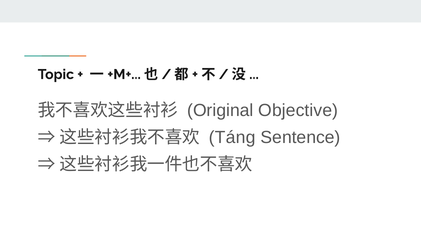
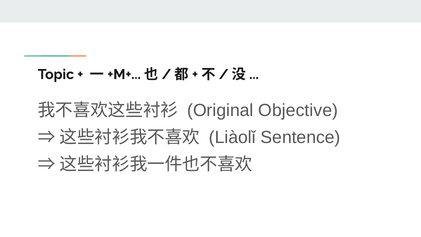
Táng: Táng -> Liàolǐ
